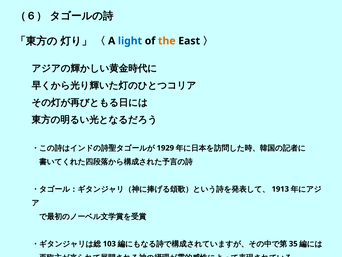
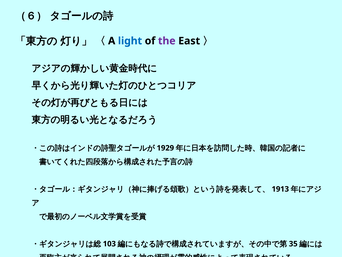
the colour: orange -> purple
